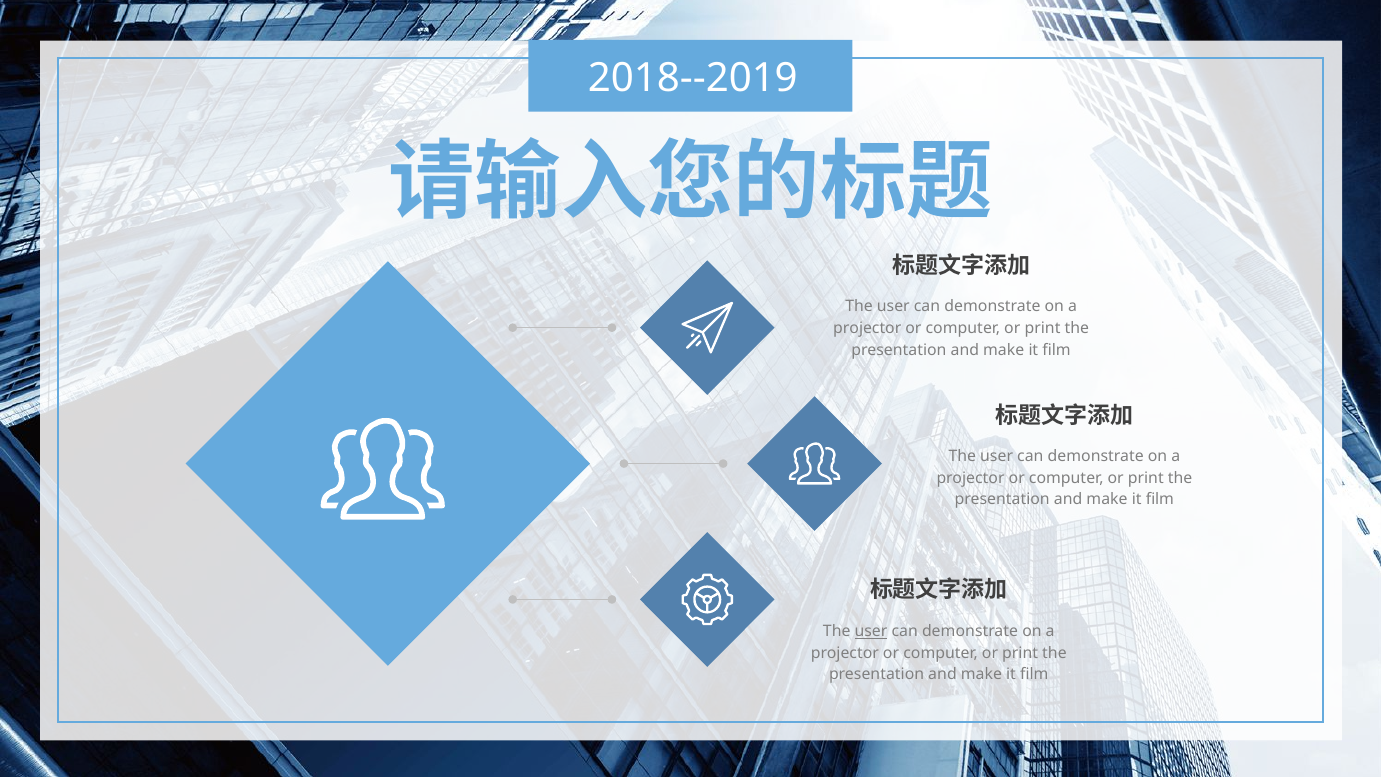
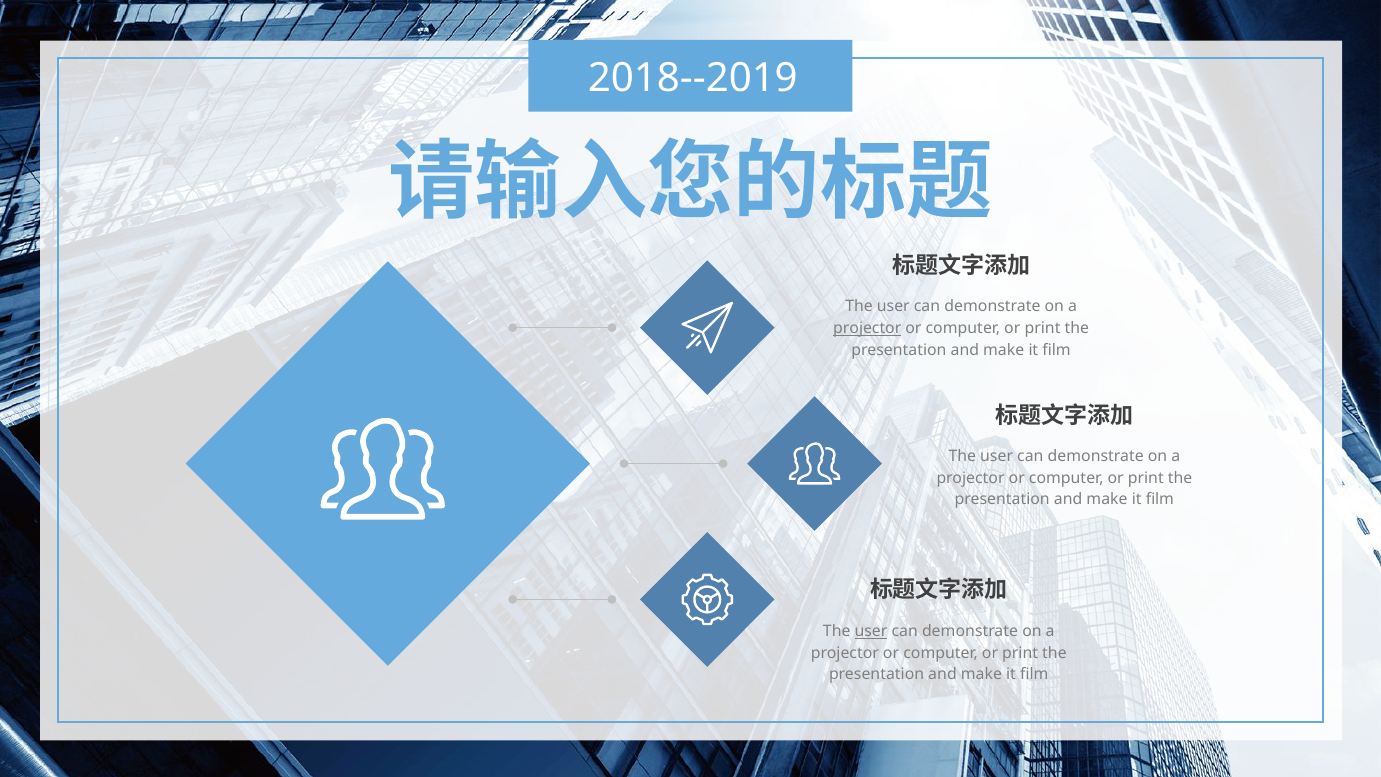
projector at (867, 328) underline: none -> present
